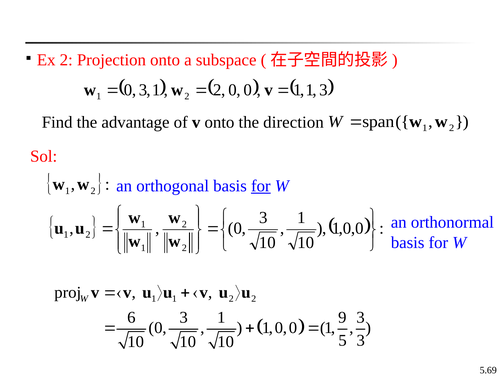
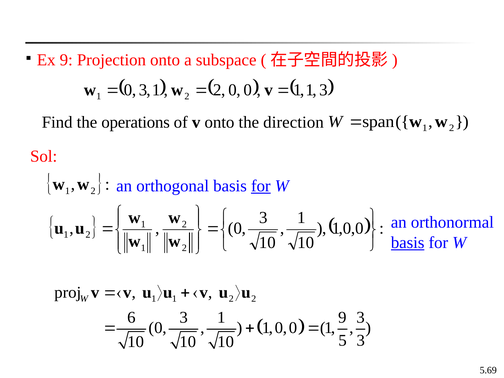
Ex 2: 2 -> 9
advantage: advantage -> operations
basis at (408, 243) underline: none -> present
